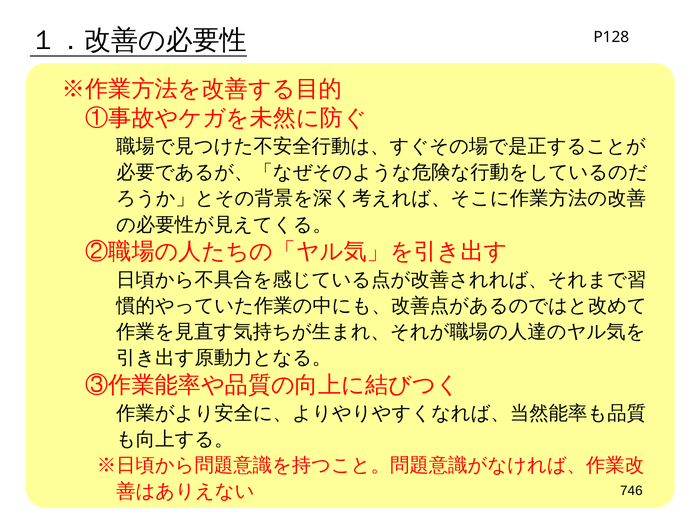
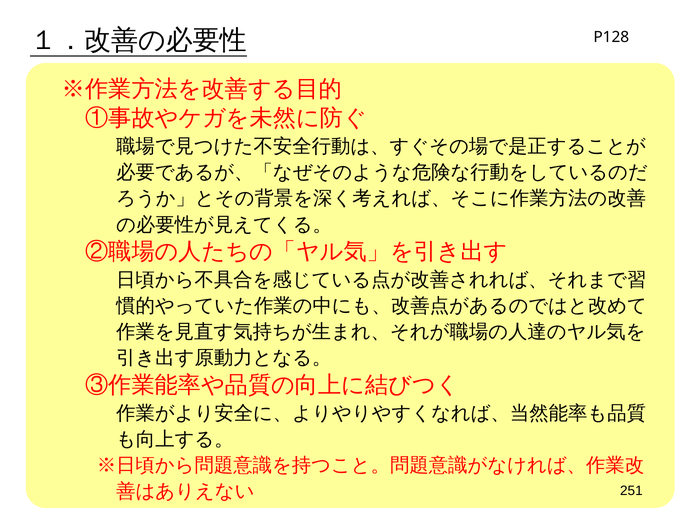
746: 746 -> 251
